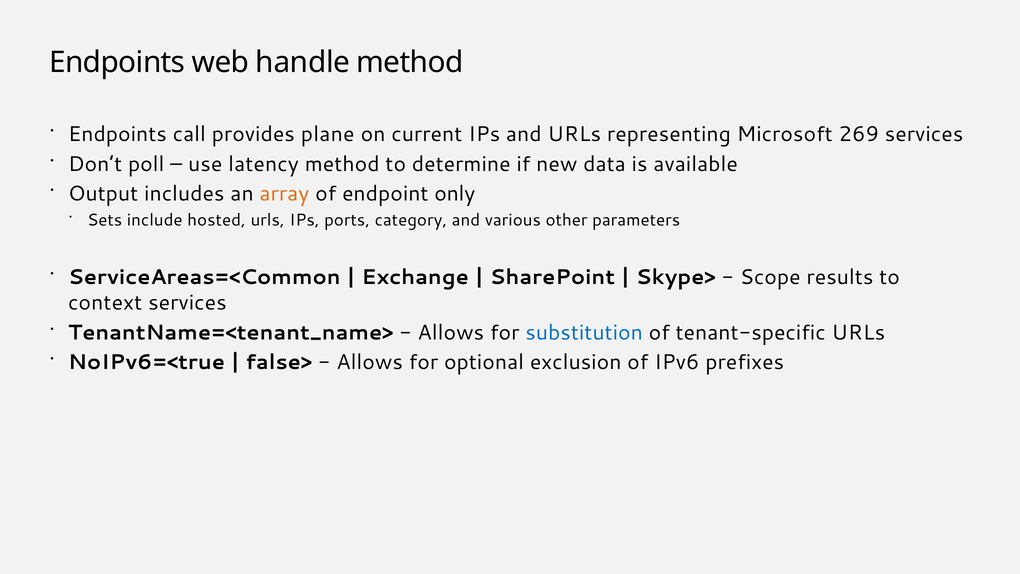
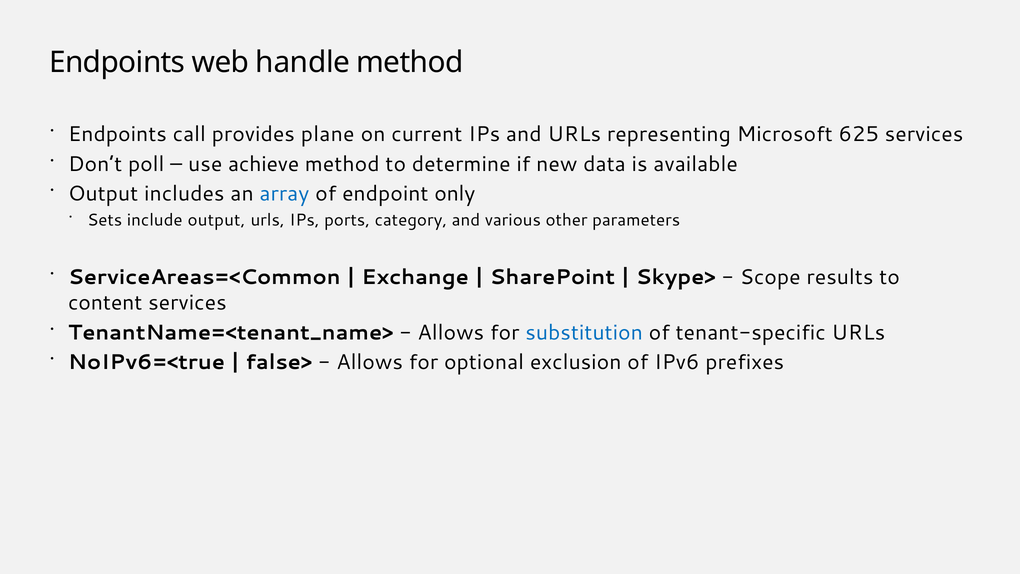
269: 269 -> 625
latency: latency -> achieve
array colour: orange -> blue
include hosted: hosted -> output
context: context -> content
